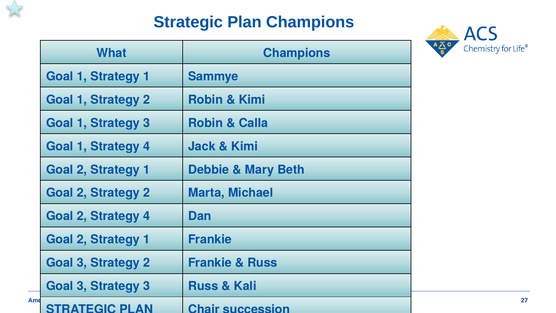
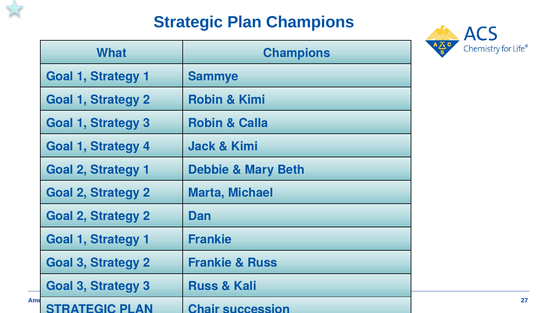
4 at (147, 216): 4 -> 2
2 at (82, 239): 2 -> 1
